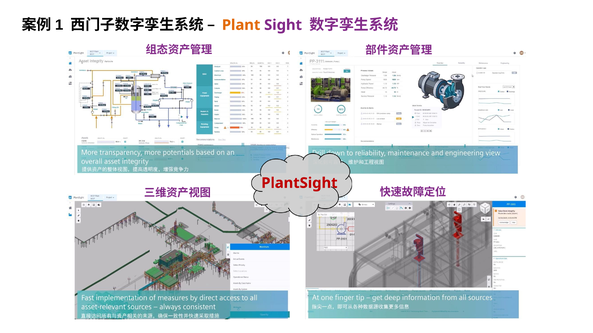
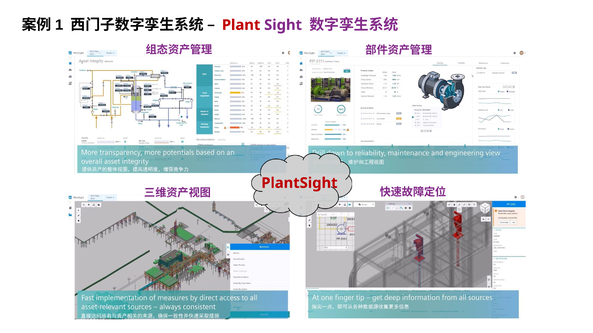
Plant colour: orange -> red
